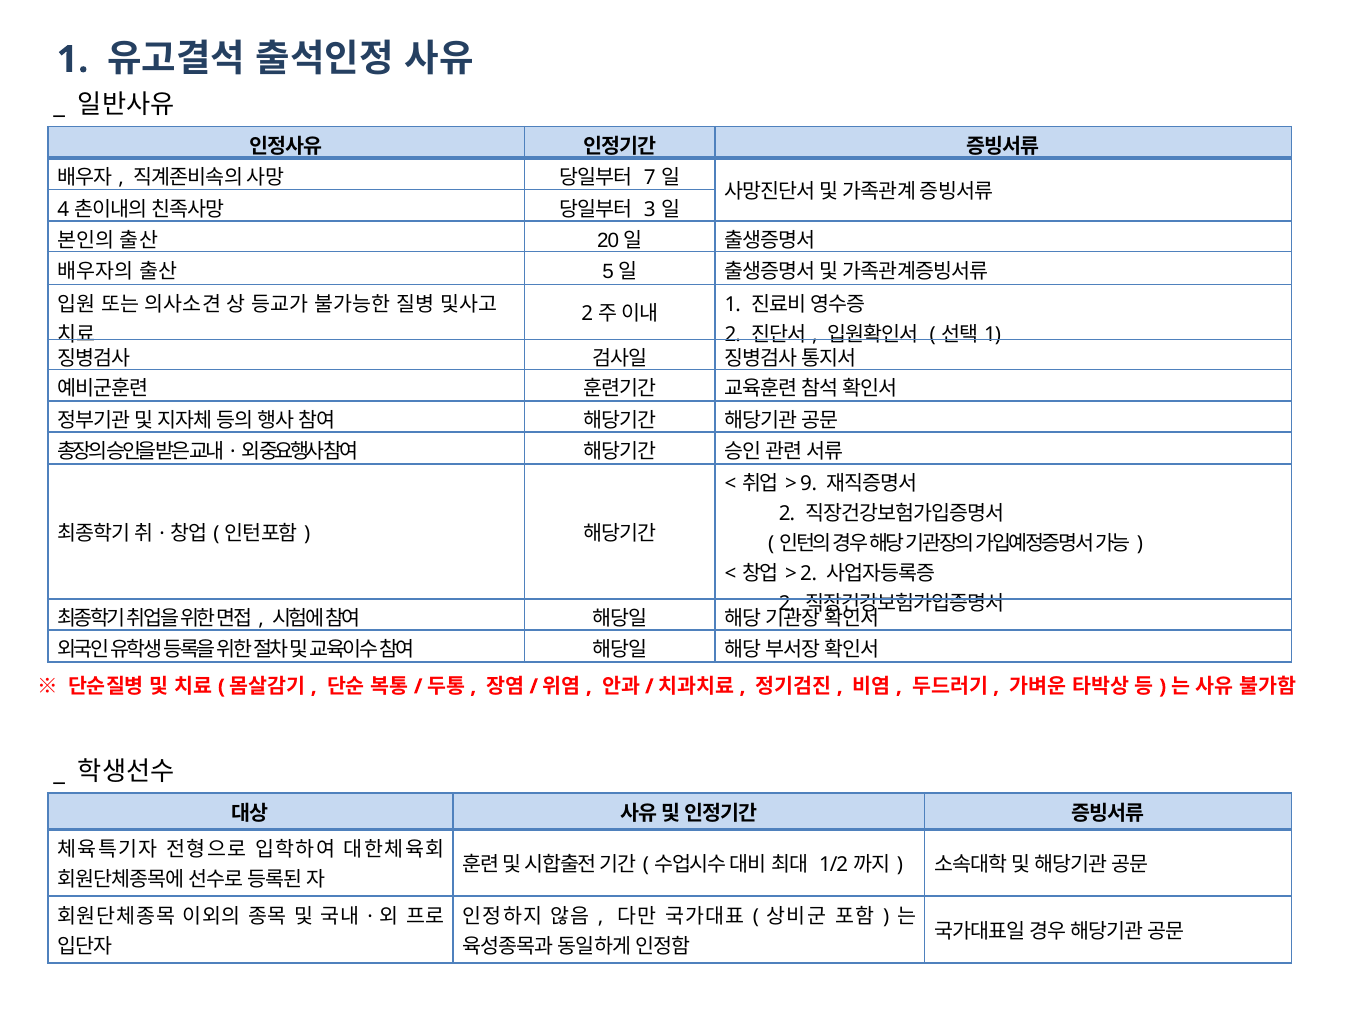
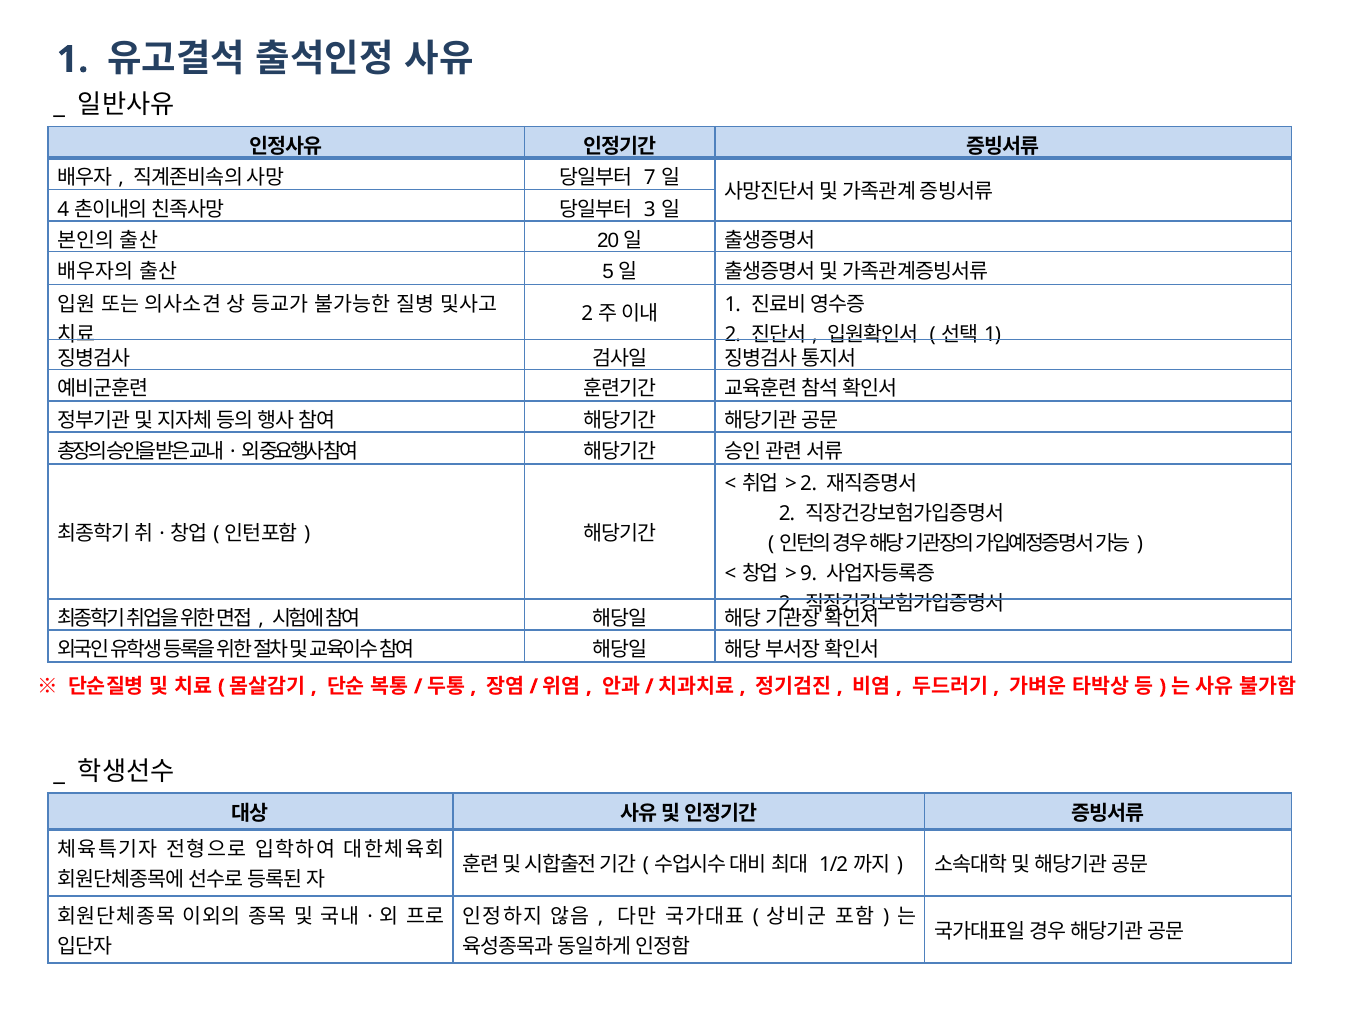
9 at (809, 484): 9 -> 2
2 at (809, 574): 2 -> 9
